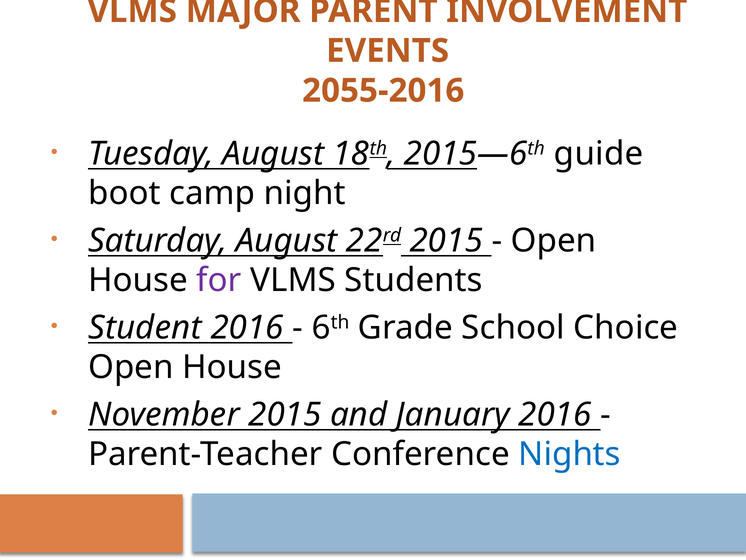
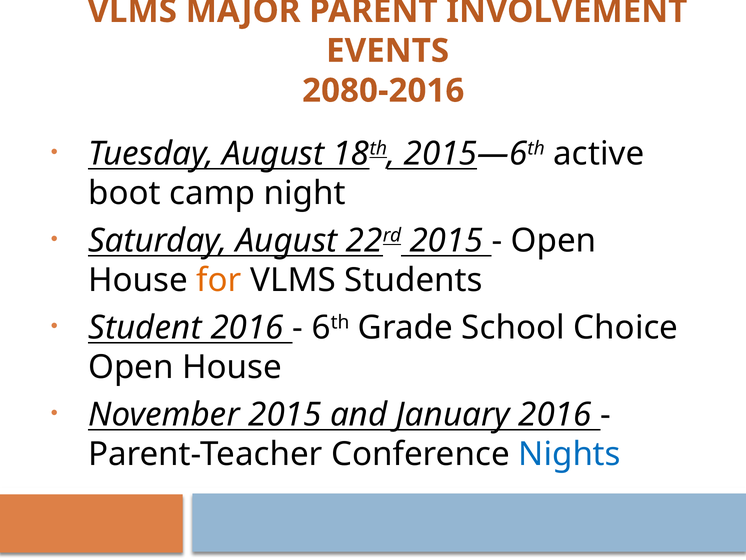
2055-2016: 2055-2016 -> 2080-2016
guide: guide -> active
for colour: purple -> orange
